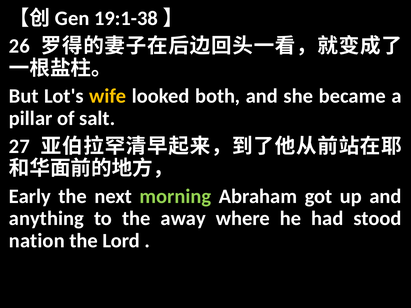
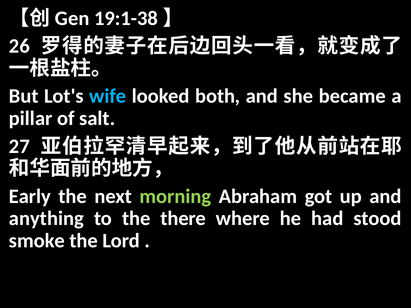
wife colour: yellow -> light blue
away: away -> there
nation: nation -> smoke
